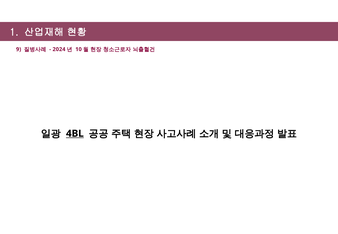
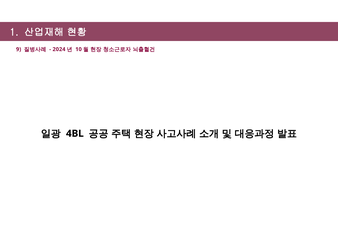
4BL underline: present -> none
